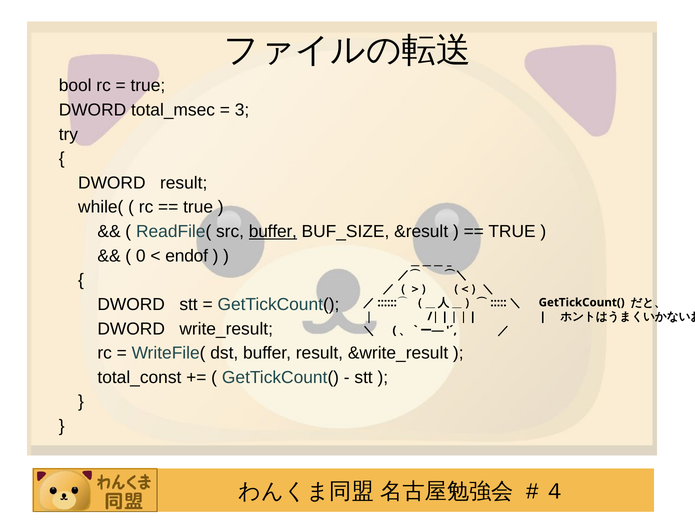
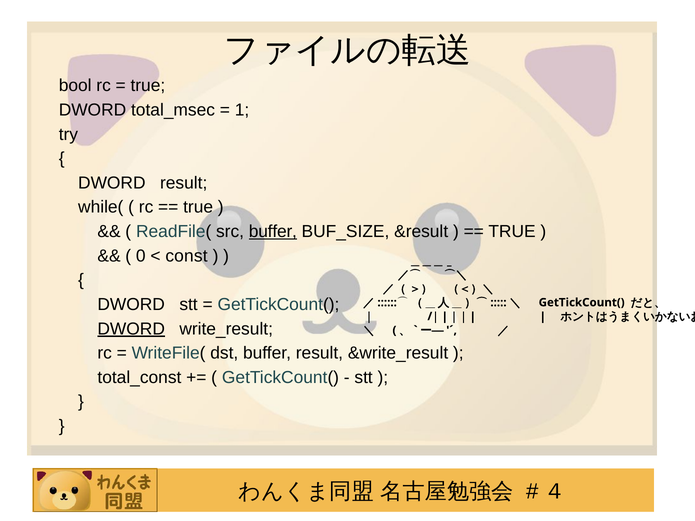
3: 3 -> 1
endof: endof -> const
DWORD at (131, 329) underline: none -> present
